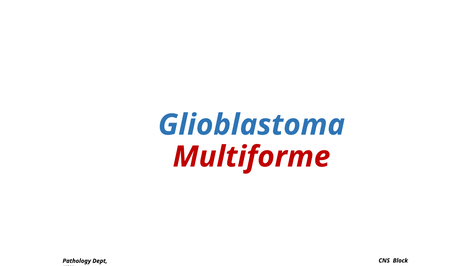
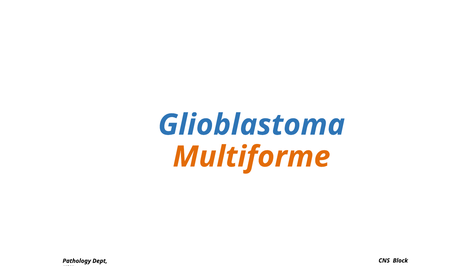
Multiforme colour: red -> orange
